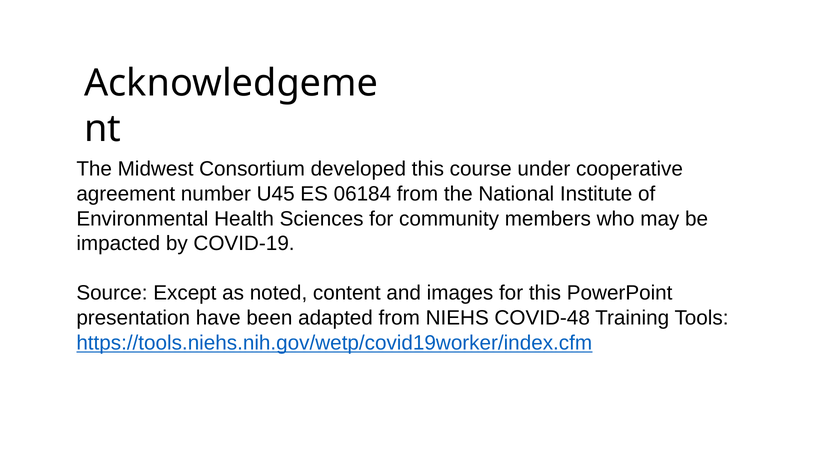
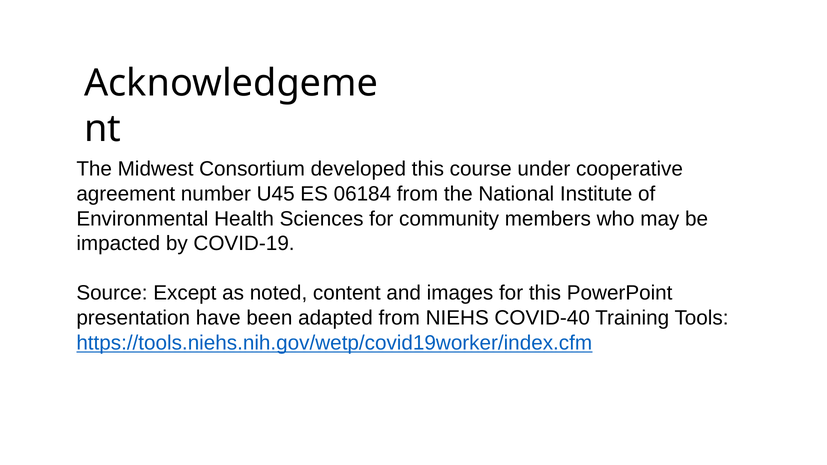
COVID-48: COVID-48 -> COVID-40
